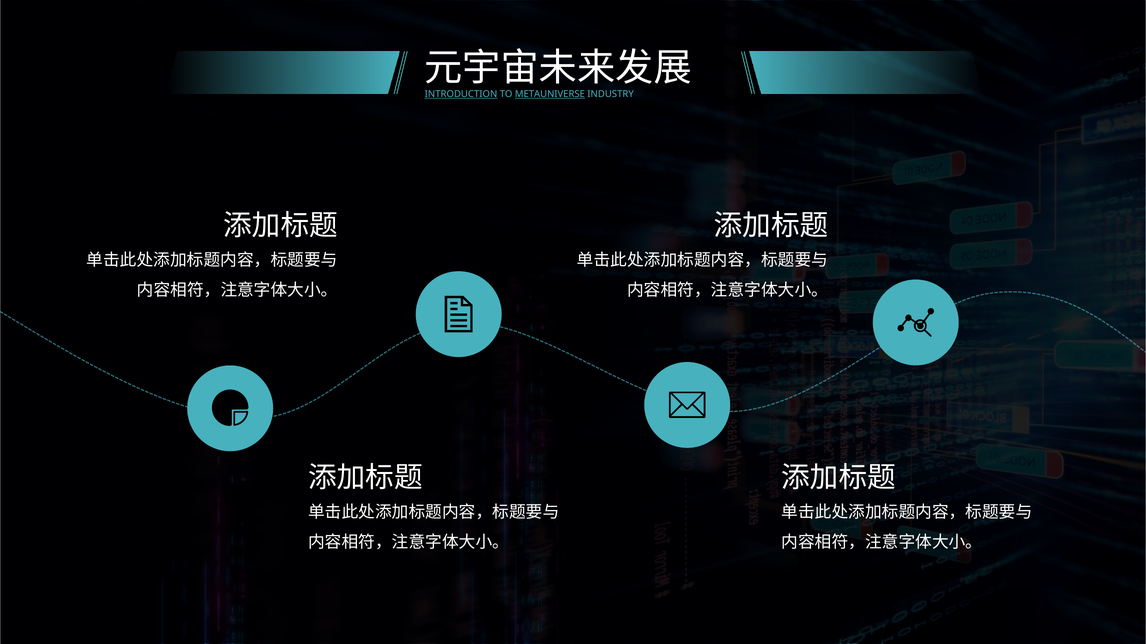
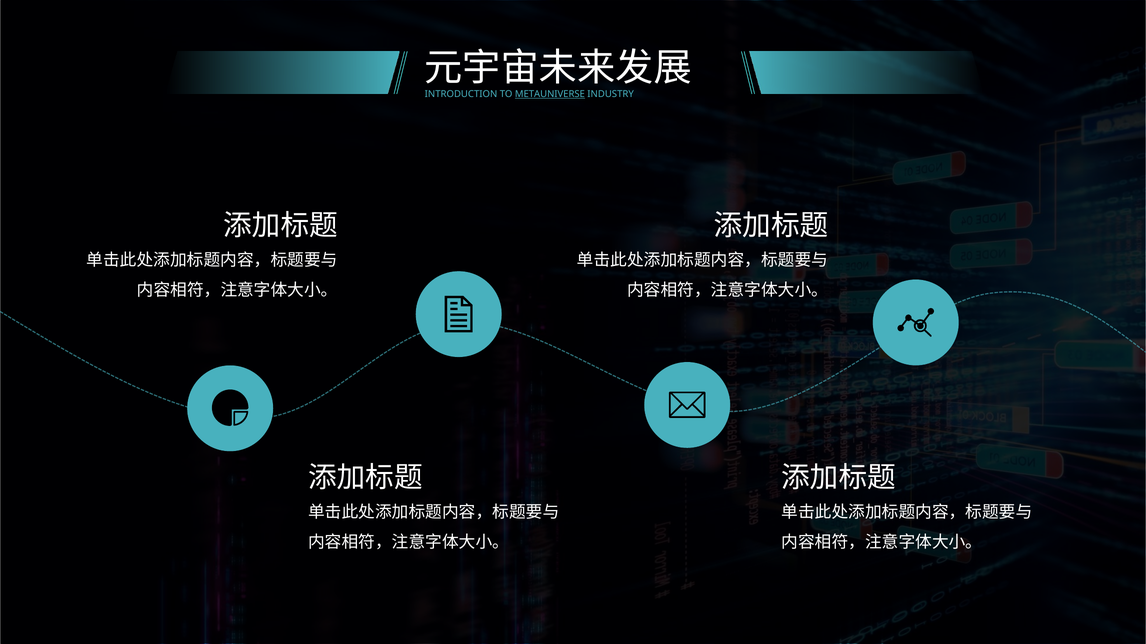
INTRODUCTION underline: present -> none
